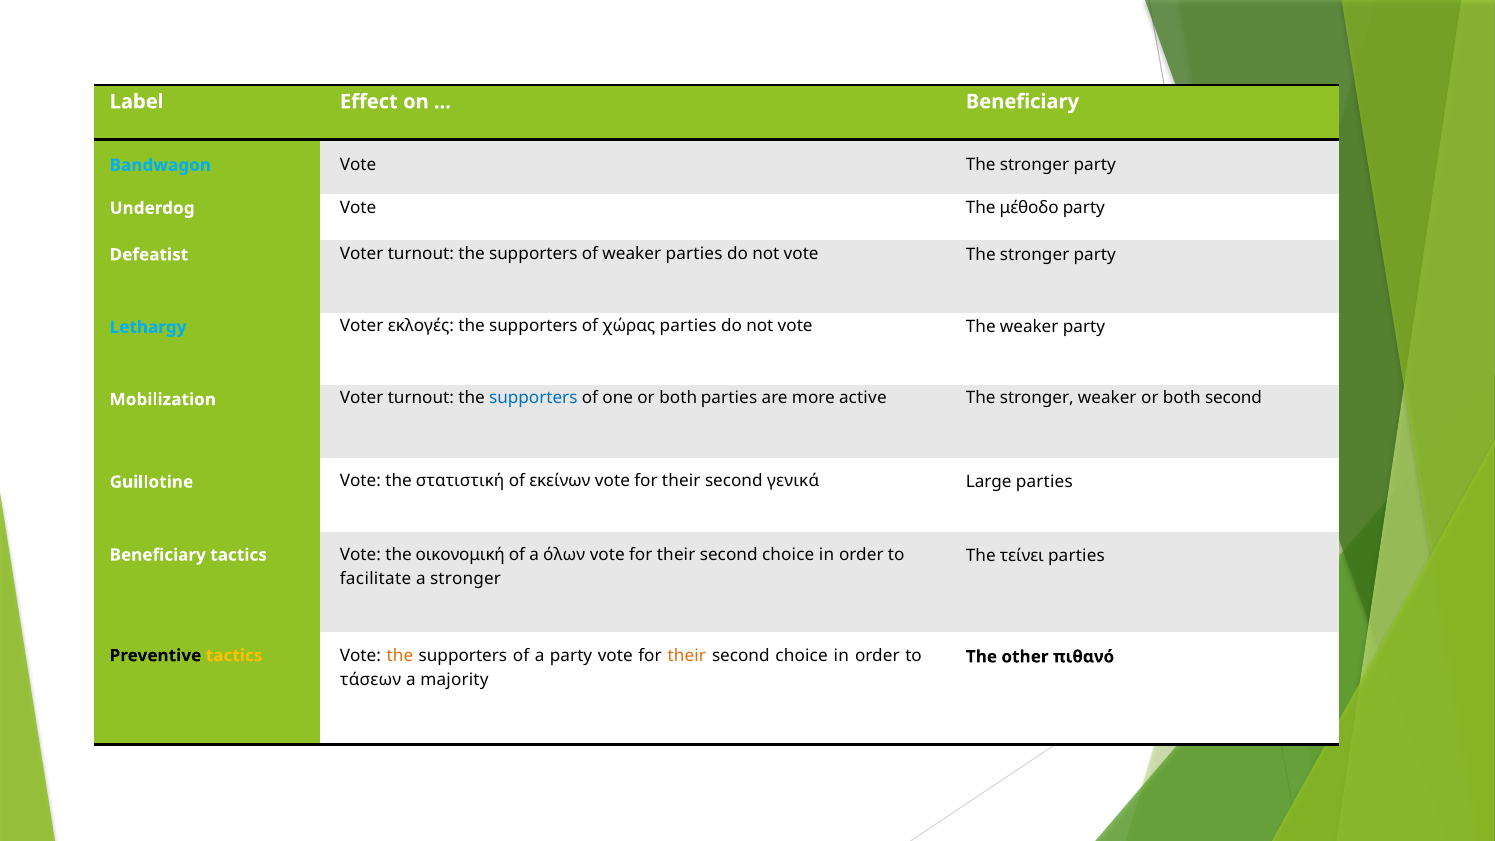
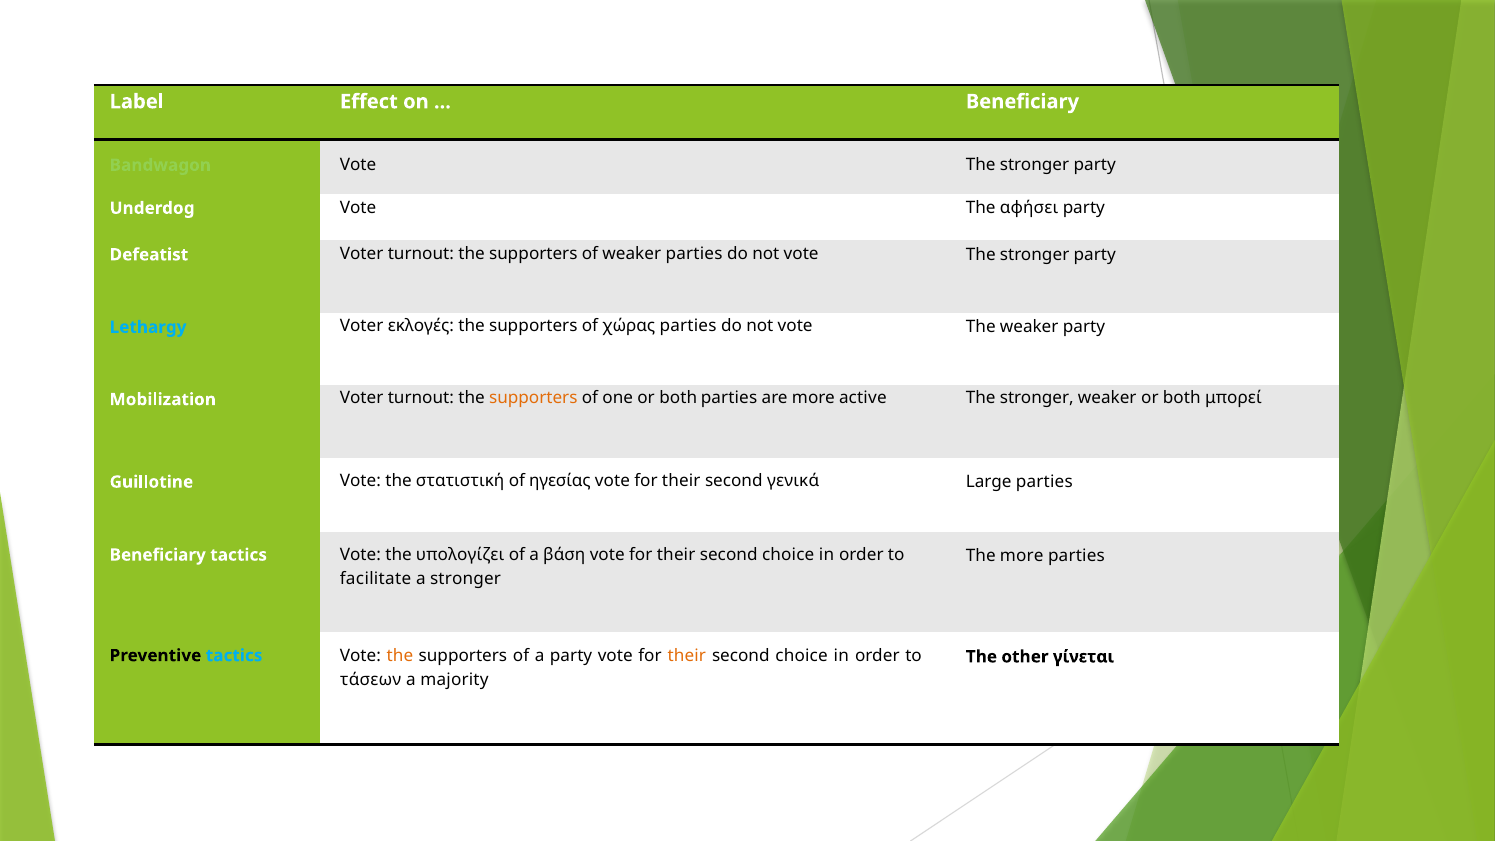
Bandwagon colour: light blue -> light green
μέθοδο: μέθοδο -> αφήσει
supporters at (533, 398) colour: blue -> orange
both second: second -> μπορεί
εκείνων: εκείνων -> ηγεσίας
The τείνει: τείνει -> more
οικονομική: οικονομική -> υπολογίζει
όλων: όλων -> βάση
tactics at (234, 656) colour: yellow -> light blue
πιθανό: πιθανό -> γίνεται
